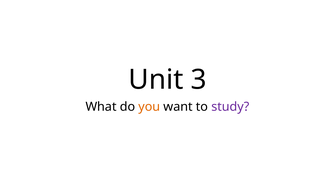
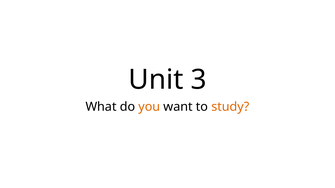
study colour: purple -> orange
